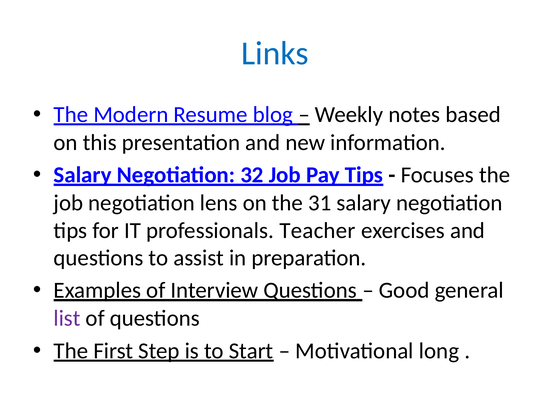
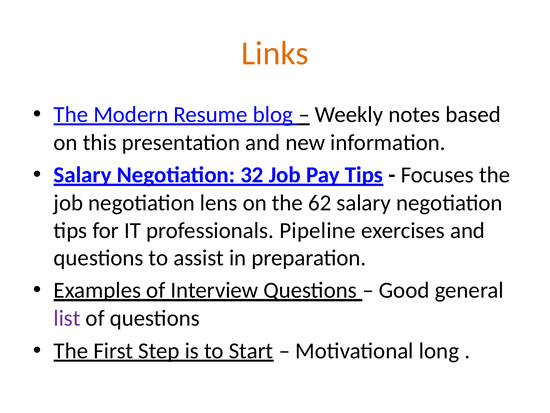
Links colour: blue -> orange
31: 31 -> 62
Teacher: Teacher -> Pipeline
